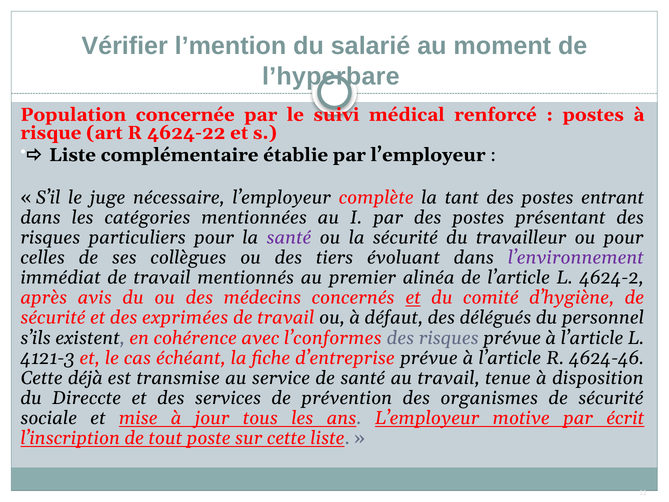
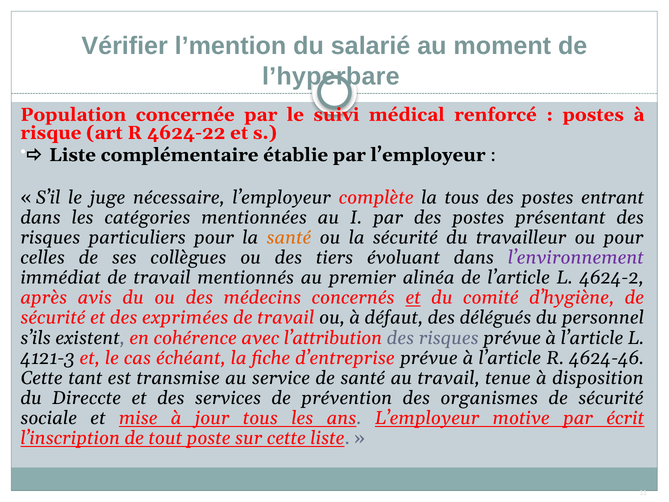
la tant: tant -> tous
santé at (289, 237) colour: purple -> orange
l’conformes: l’conformes -> l’attribution
déjà: déjà -> tant
